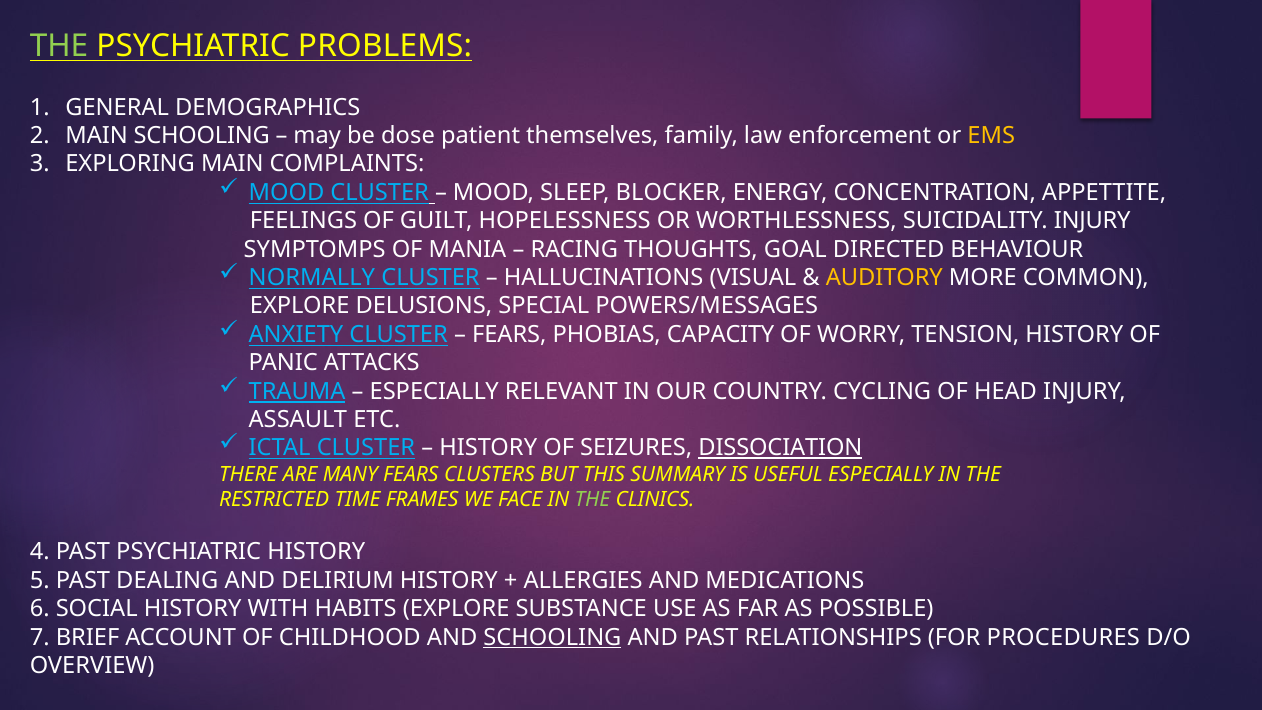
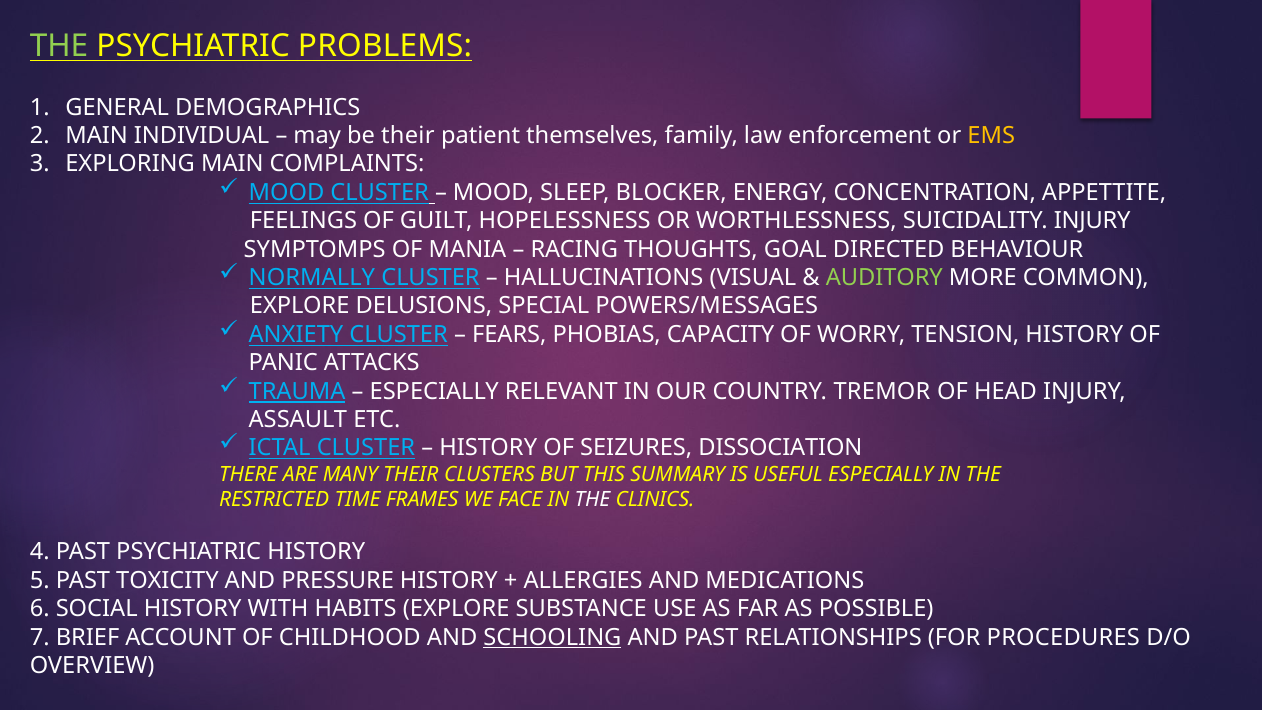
MAIN SCHOOLING: SCHOOLING -> INDIVIDUAL
be dose: dose -> their
AUDITORY colour: yellow -> light green
CYCLING: CYCLING -> TREMOR
DISSOCIATION underline: present -> none
MANY FEARS: FEARS -> THEIR
THE at (592, 500) colour: light green -> white
DEALING: DEALING -> TOXICITY
DELIRIUM: DELIRIUM -> PRESSURE
